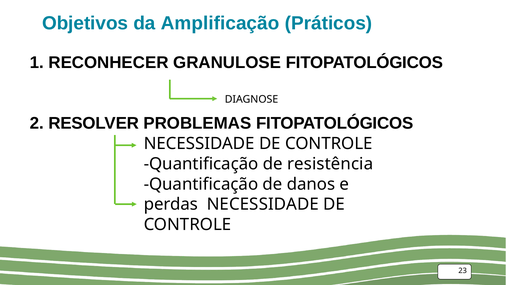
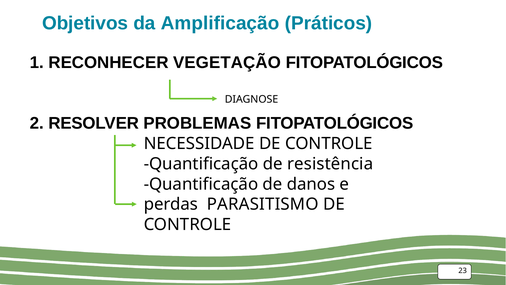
GRANULOSE: GRANULOSE -> VEGETAÇÃO
perdas NECESSIDADE: NECESSIDADE -> PARASITISMO
